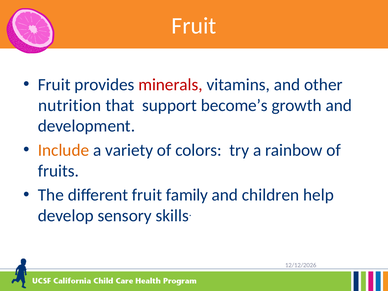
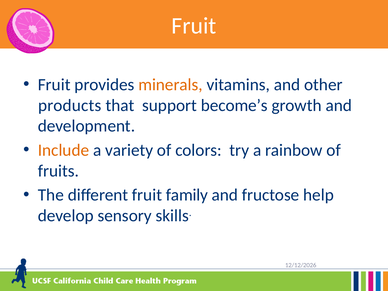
minerals colour: red -> orange
nutrition: nutrition -> products
children: children -> fructose
